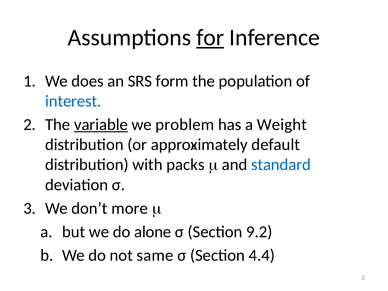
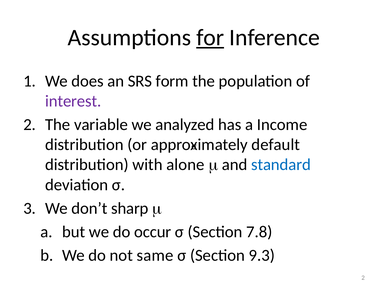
interest colour: blue -> purple
variable underline: present -> none
problem: problem -> analyzed
Weight: Weight -> Income
packs: packs -> alone
more: more -> sharp
alone: alone -> occur
9.2: 9.2 -> 7.8
4.4: 4.4 -> 9.3
